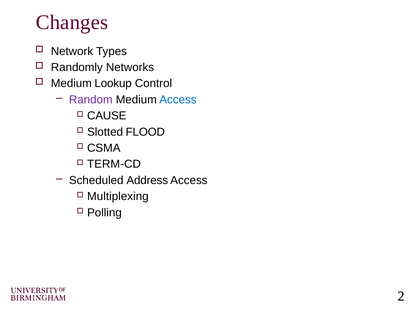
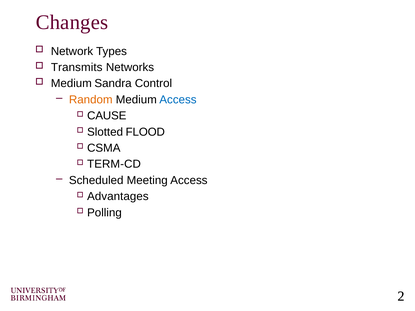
Randomly: Randomly -> Transmits
Lookup: Lookup -> Sandra
Random colour: purple -> orange
Address: Address -> Meeting
Multiplexing: Multiplexing -> Advantages
